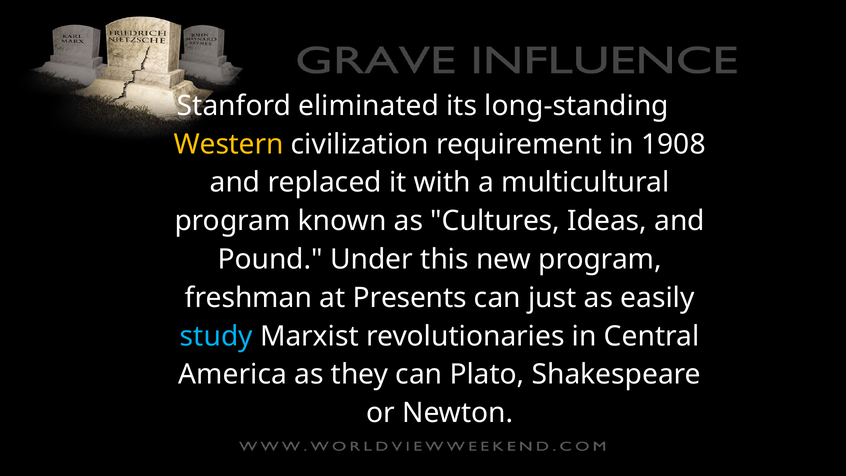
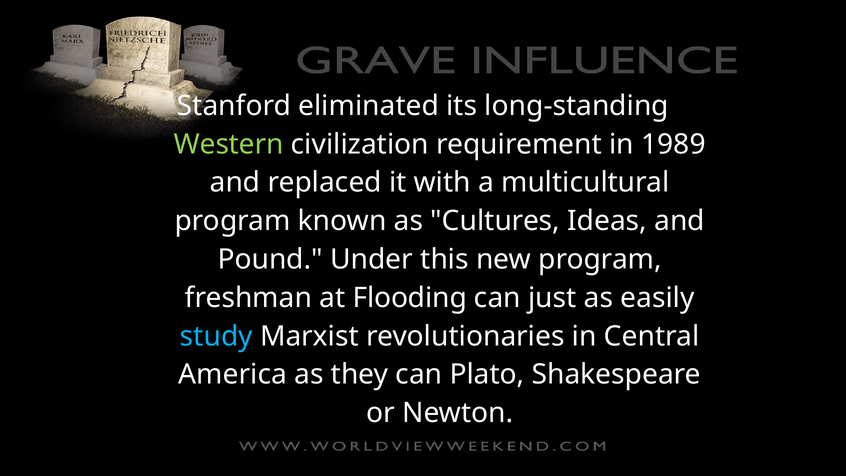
Western colour: yellow -> light green
1908: 1908 -> 1989
Presents: Presents -> Flooding
